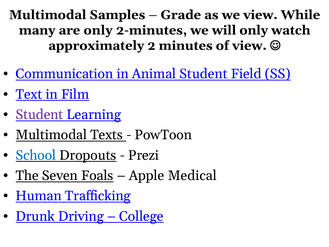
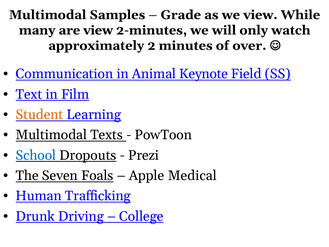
are only: only -> view
of view: view -> over
Animal Student: Student -> Keynote
Student at (39, 115) colour: purple -> orange
